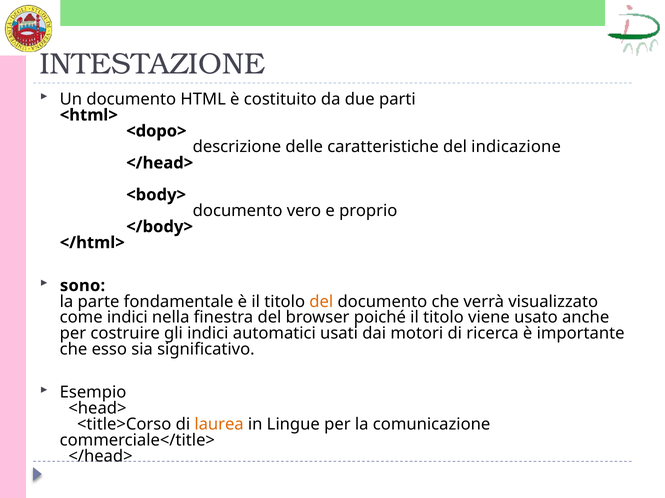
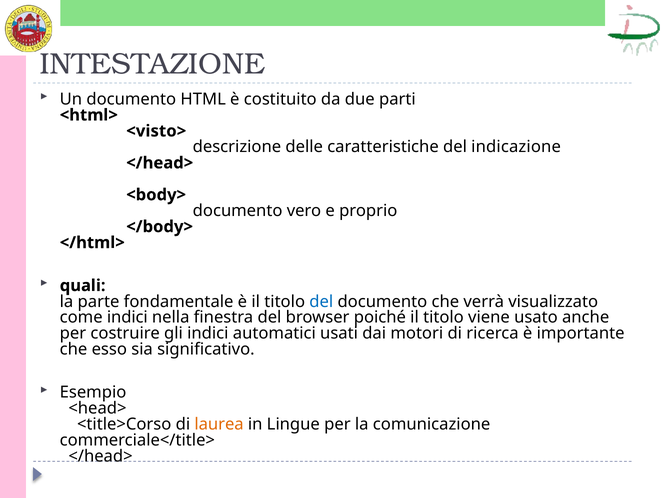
<dopo>: <dopo> -> <visto>
sono: sono -> quali
del at (321, 302) colour: orange -> blue
